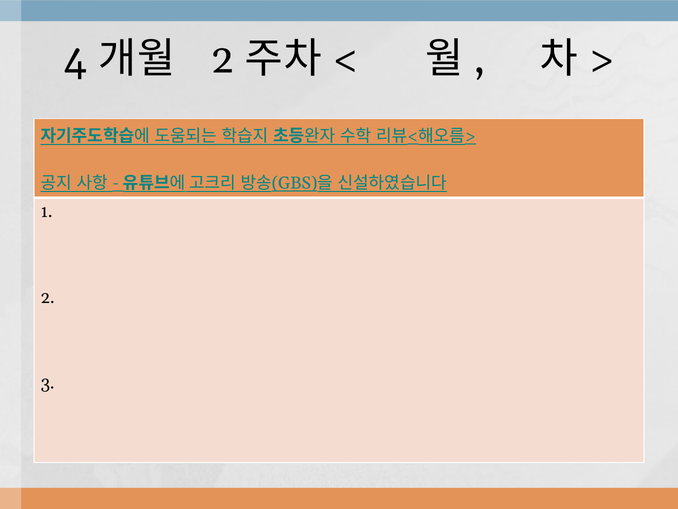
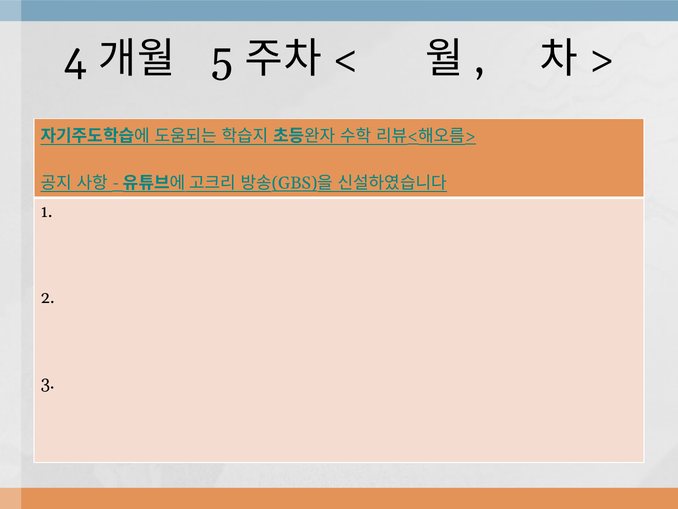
2 at (223, 59): 2 -> 5
